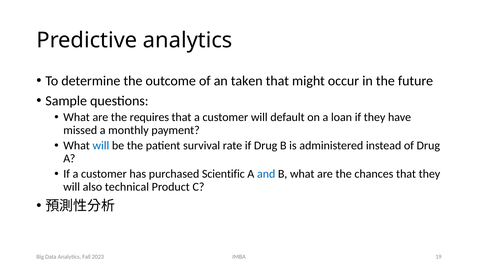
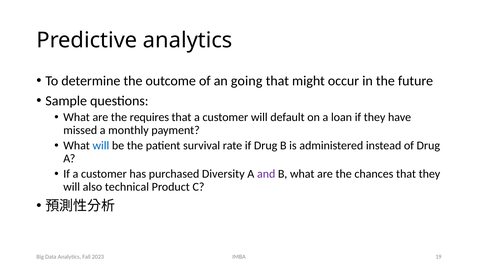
taken: taken -> going
Scientific: Scientific -> Diversity
and colour: blue -> purple
